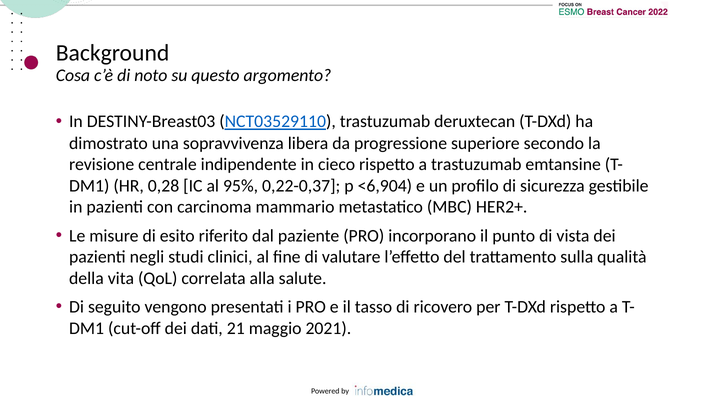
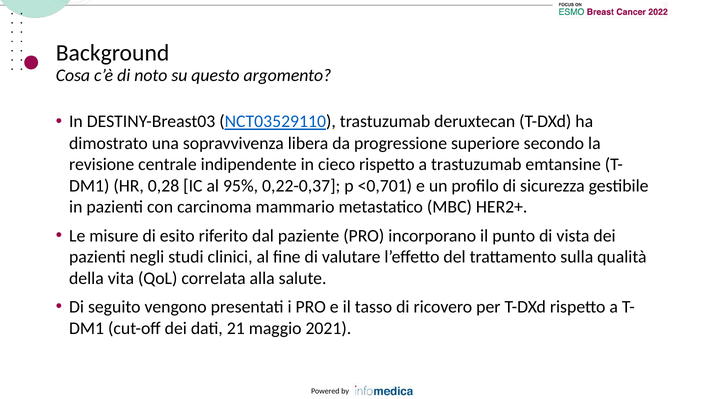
<6,904: <6,904 -> <0,701
